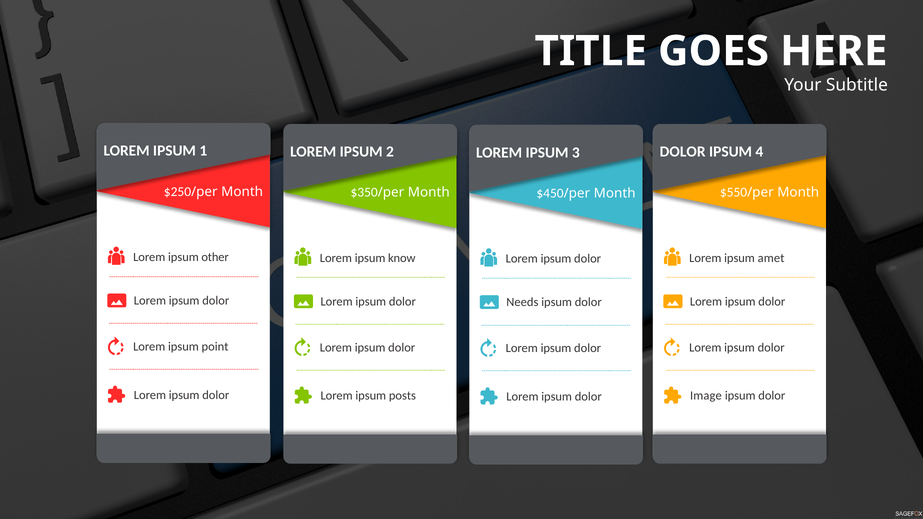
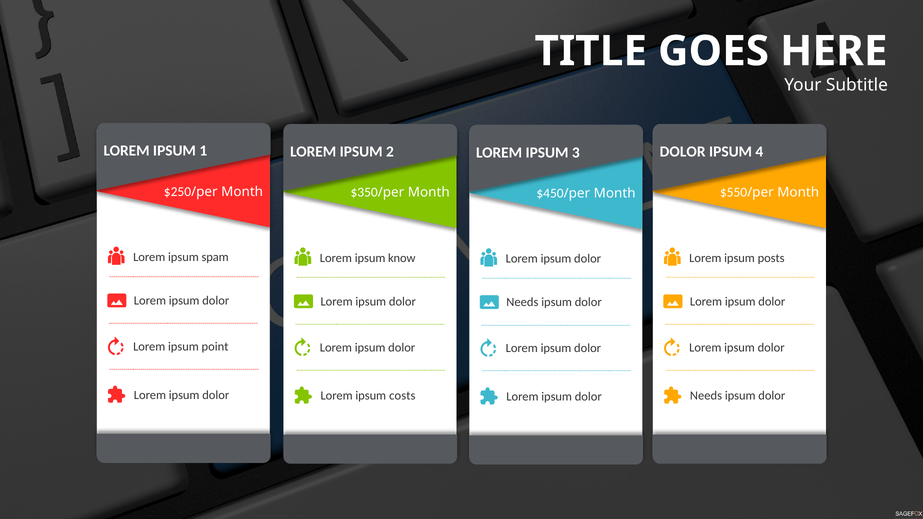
other: other -> spam
amet: amet -> posts
posts: posts -> costs
Image at (706, 396): Image -> Needs
